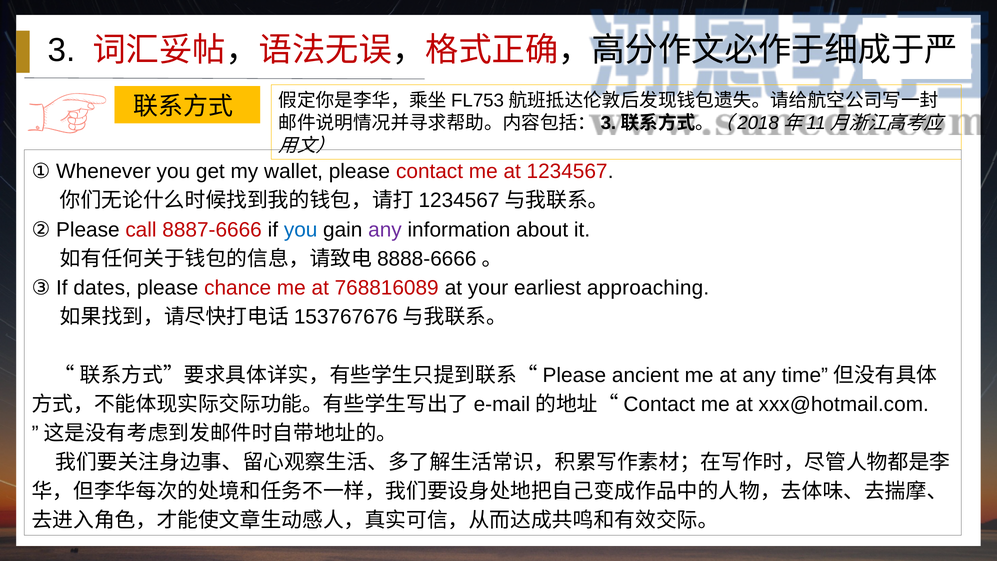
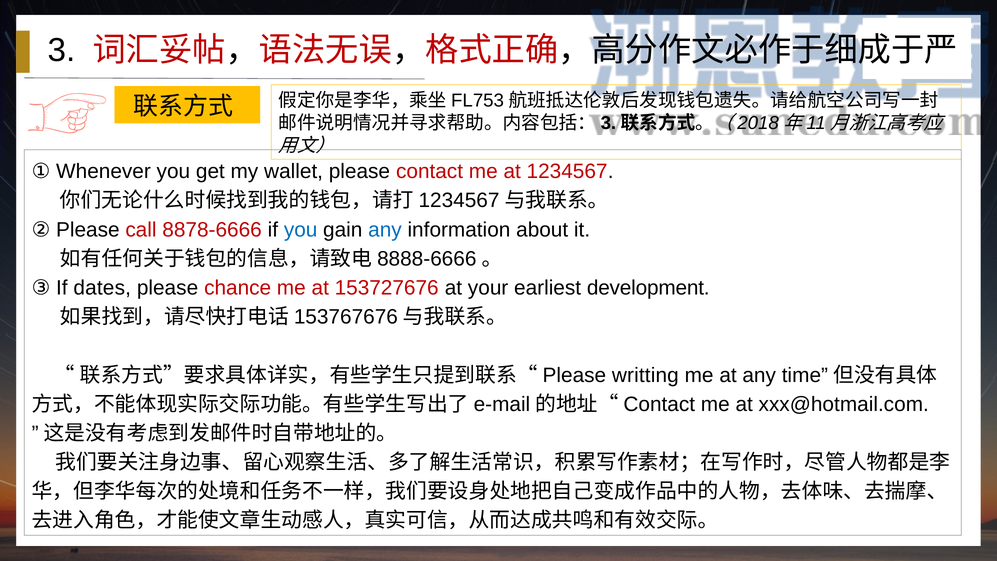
8887-6666: 8887-6666 -> 8878-6666
any at (385, 230) colour: purple -> blue
768816089: 768816089 -> 153727676
approaching: approaching -> development
ancient: ancient -> writting
